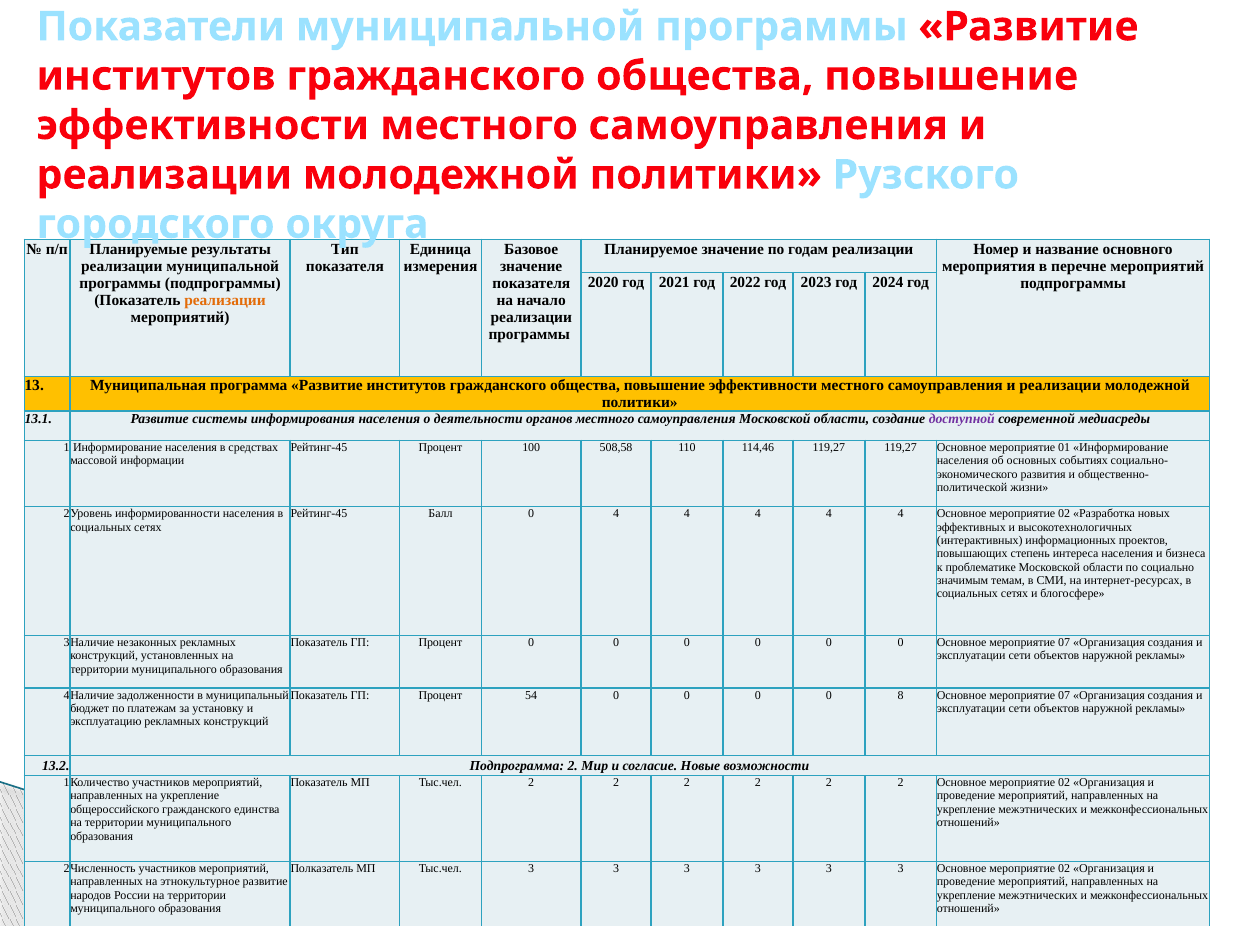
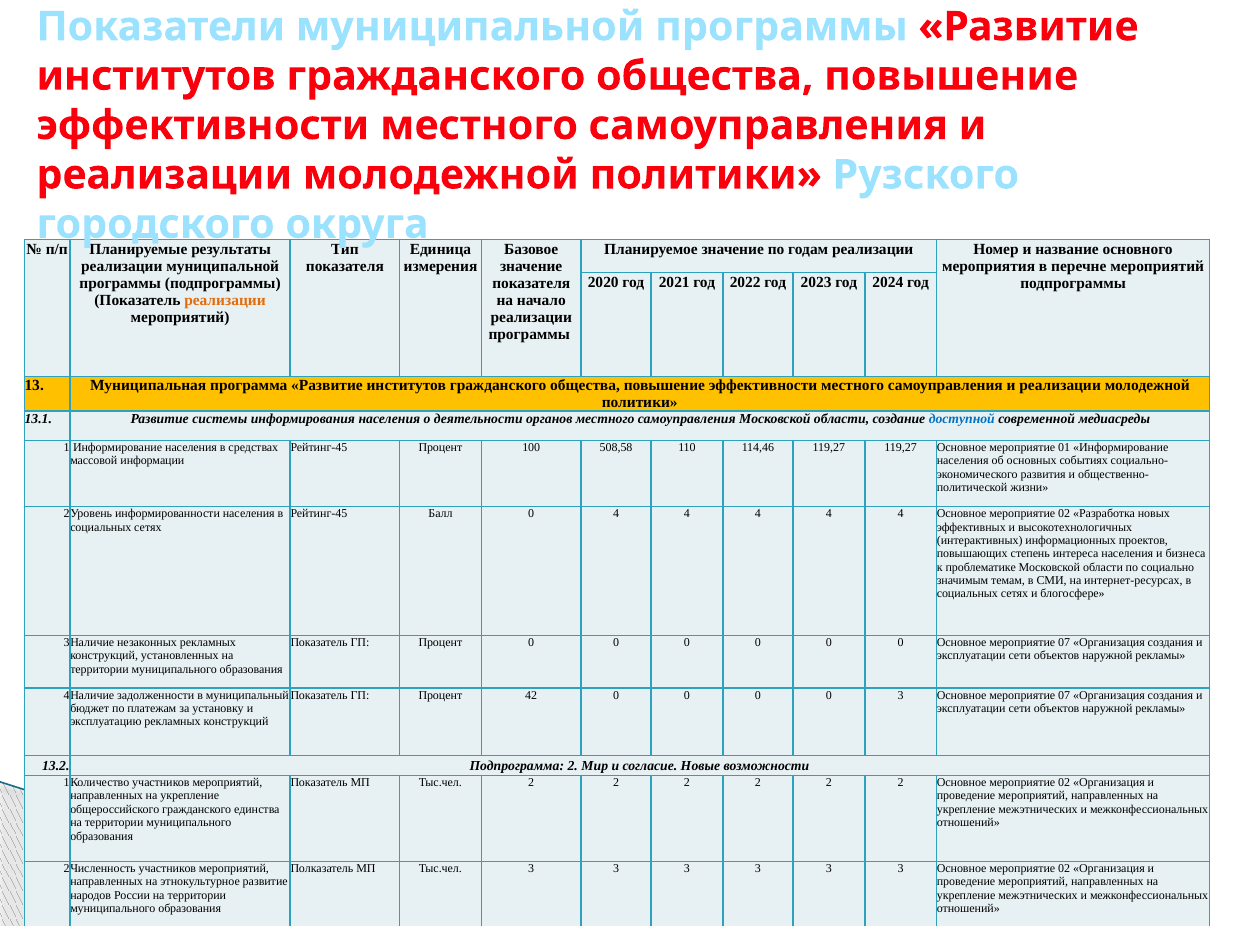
доступной colour: purple -> blue
54: 54 -> 42
0 8: 8 -> 3
